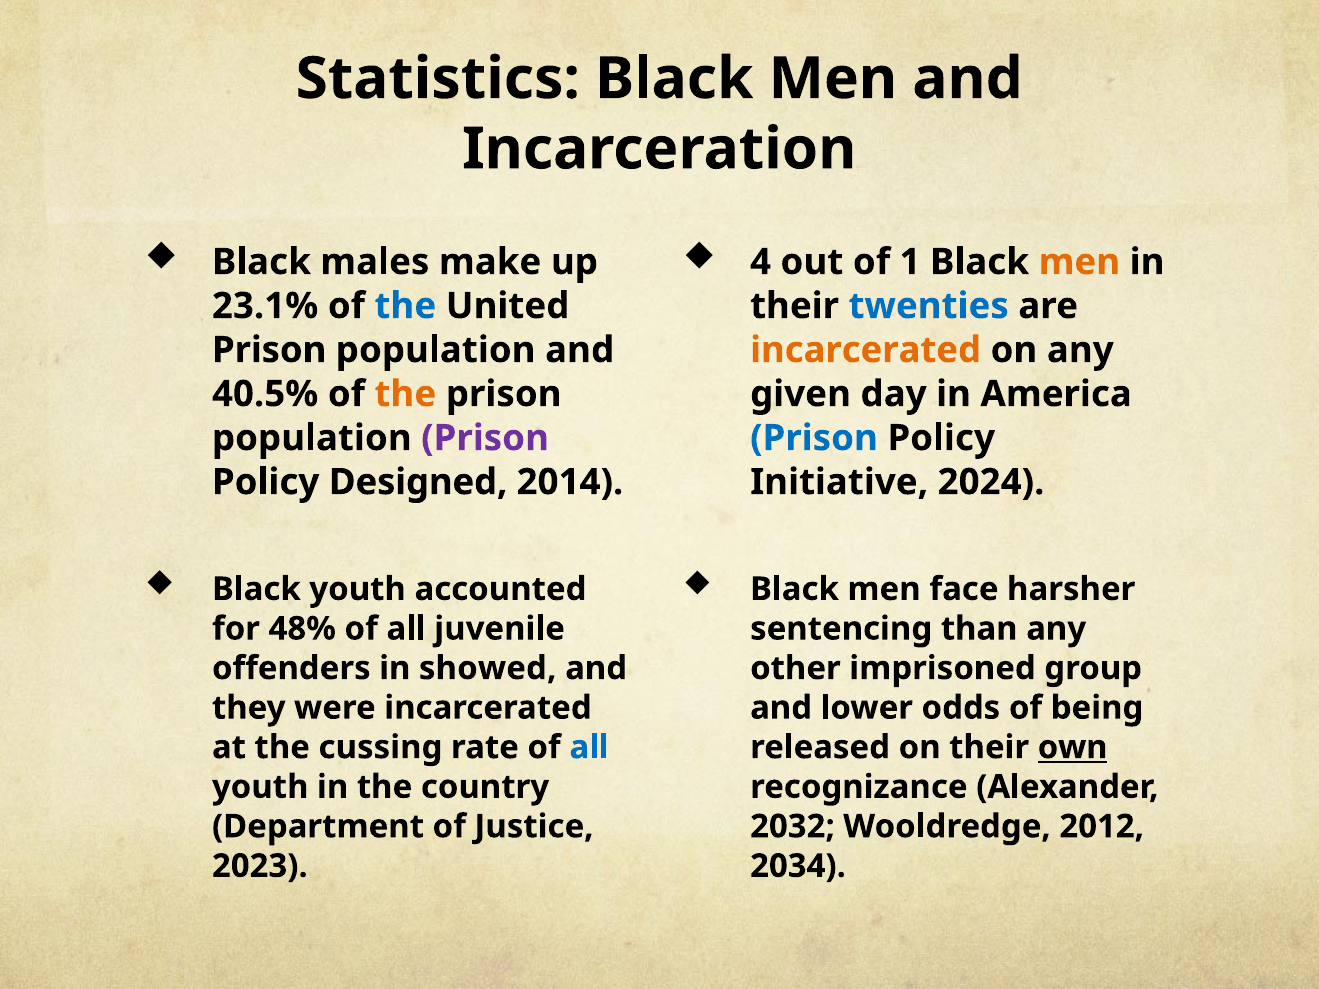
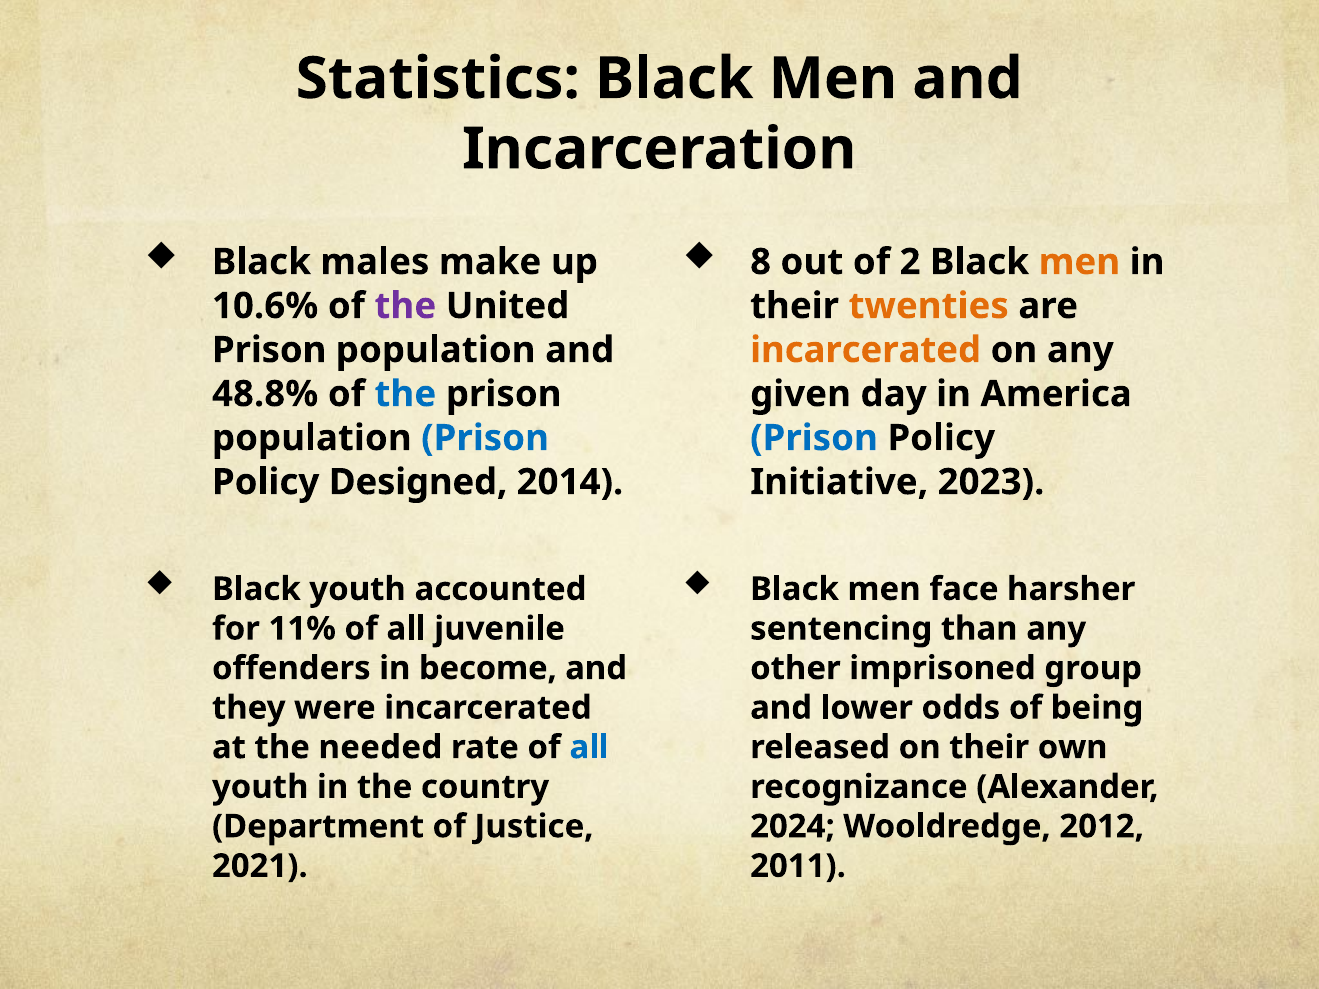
4: 4 -> 8
1: 1 -> 2
23.1%: 23.1% -> 10.6%
the at (405, 306) colour: blue -> purple
twenties colour: blue -> orange
40.5%: 40.5% -> 48.8%
the at (405, 394) colour: orange -> blue
Prison at (485, 438) colour: purple -> blue
2024: 2024 -> 2023
48%: 48% -> 11%
showed: showed -> become
cussing: cussing -> needed
own underline: present -> none
2032: 2032 -> 2024
2023: 2023 -> 2021
2034: 2034 -> 2011
